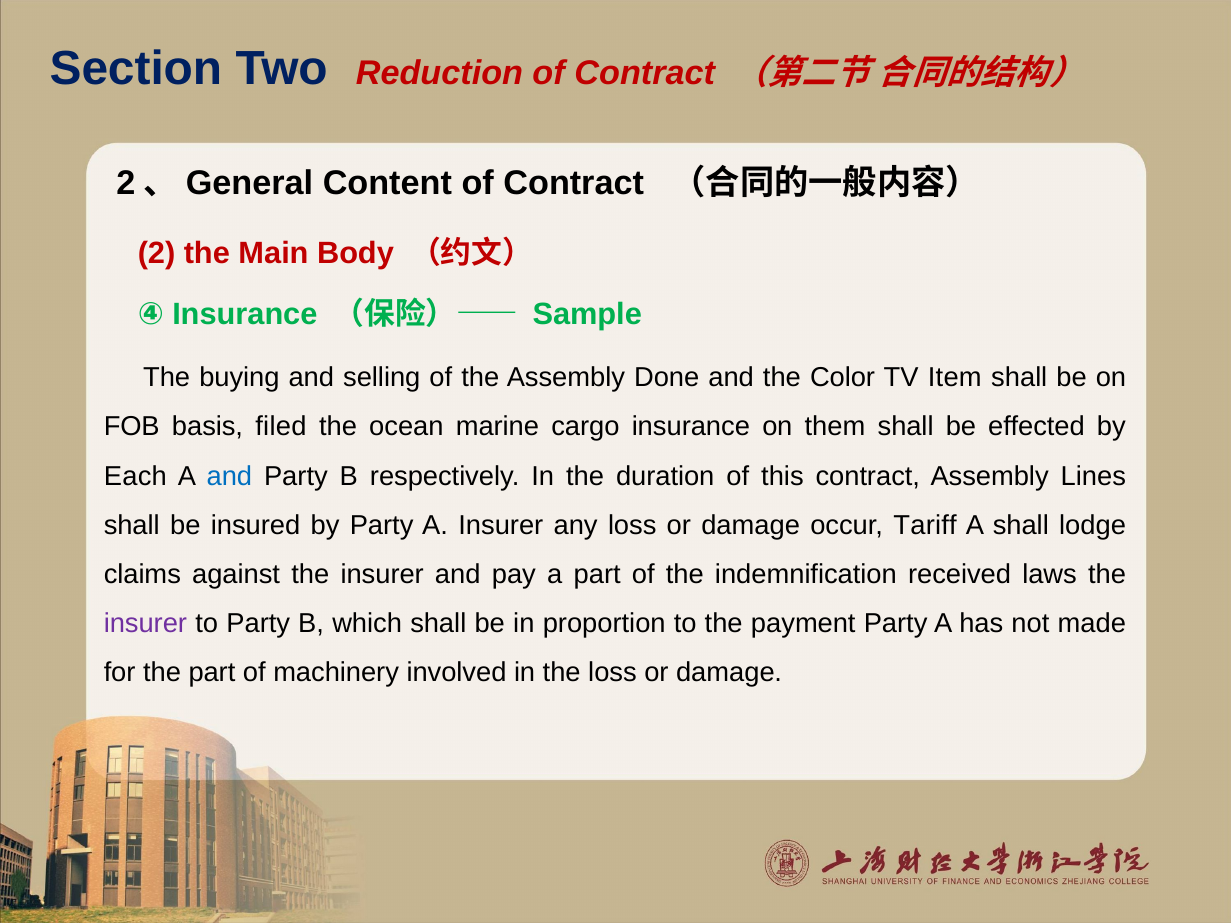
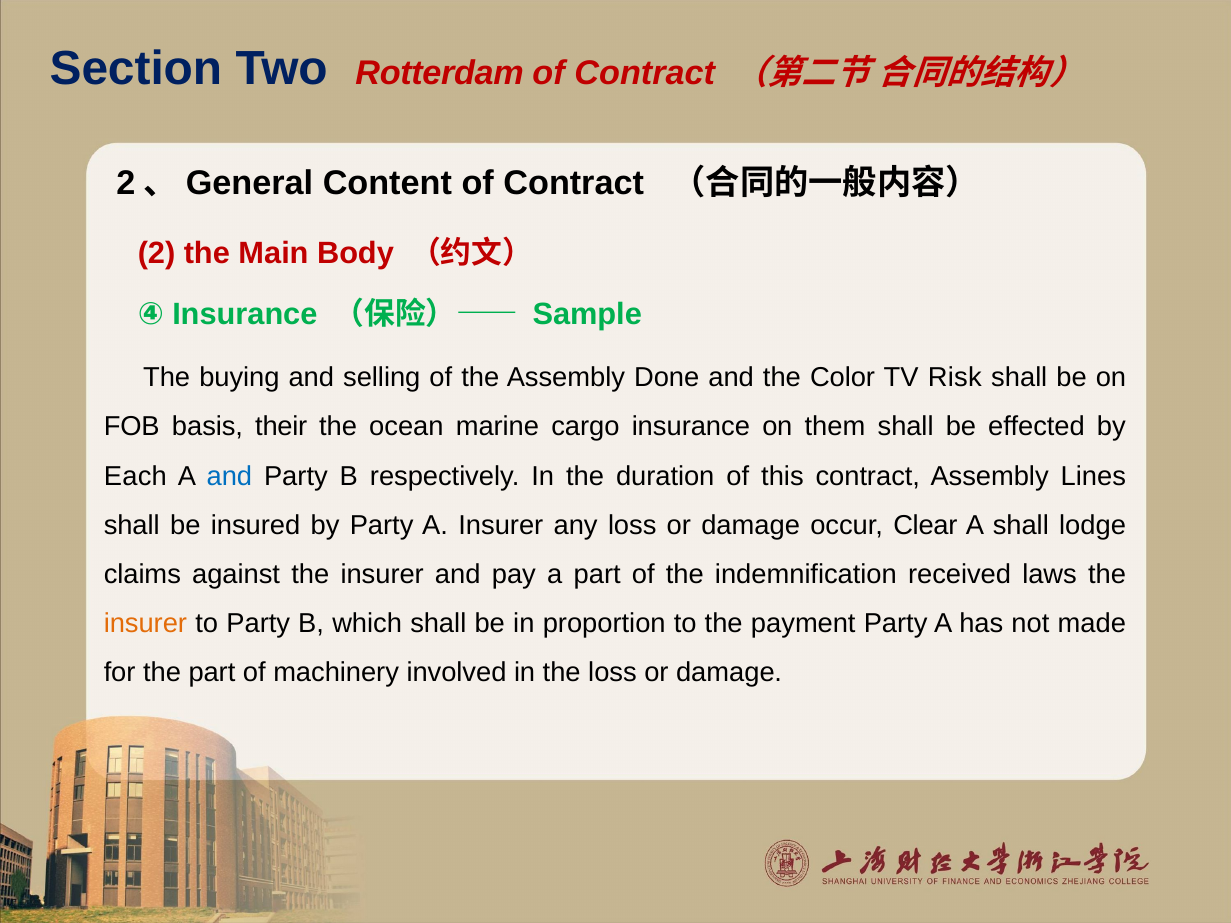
Reduction: Reduction -> Rotterdam
Item: Item -> Risk
filed: filed -> their
Tariff: Tariff -> Clear
insurer at (145, 624) colour: purple -> orange
